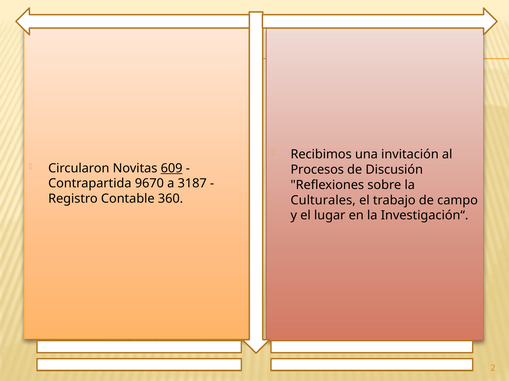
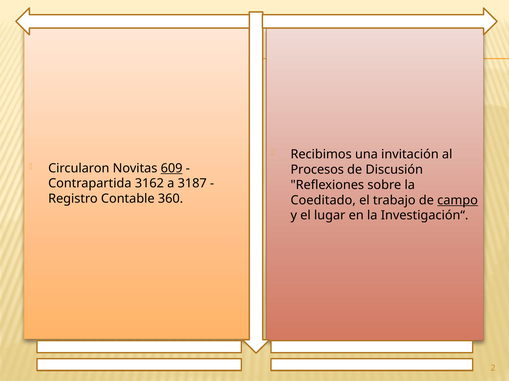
9670: 9670 -> 3162
Culturales: Culturales -> Coeditado
campo underline: none -> present
